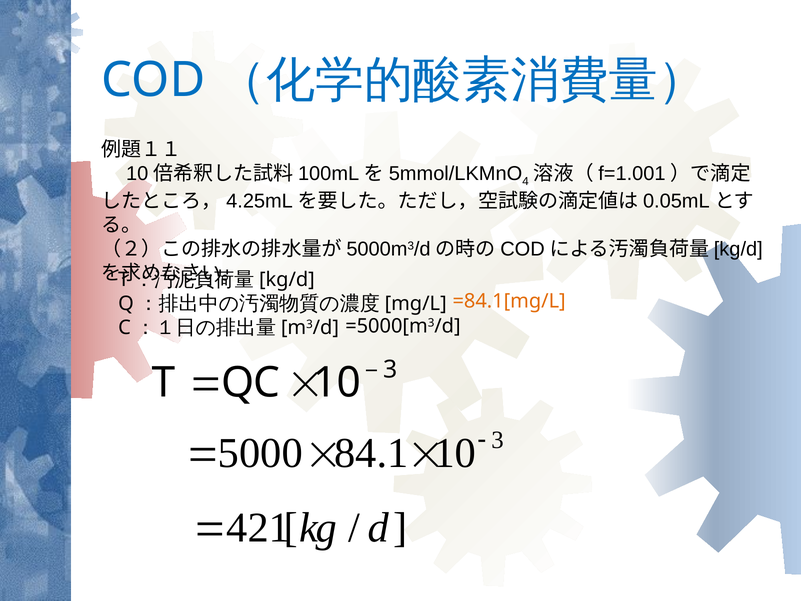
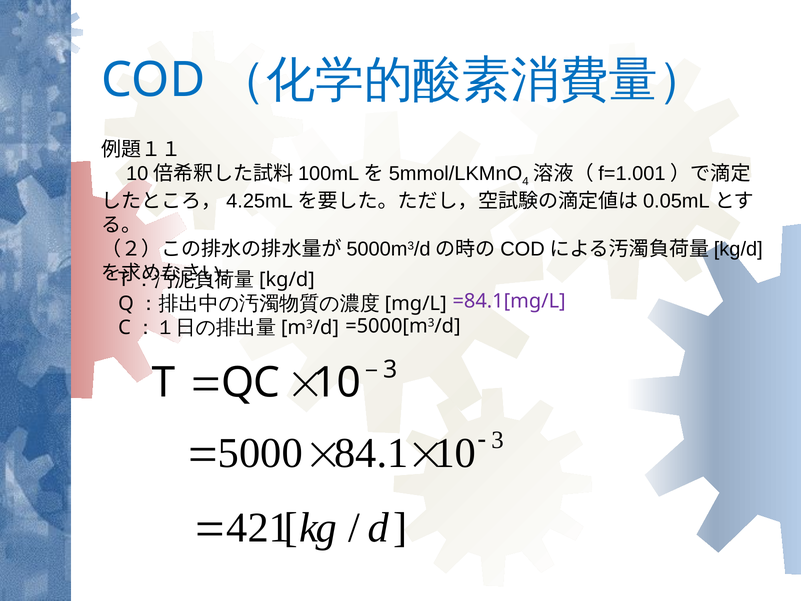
=84.1[mg/L colour: orange -> purple
